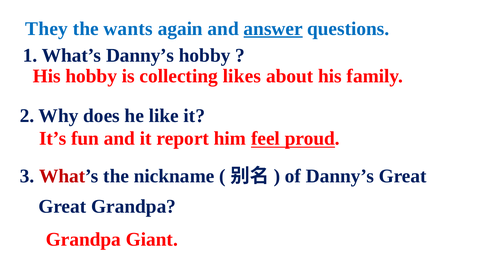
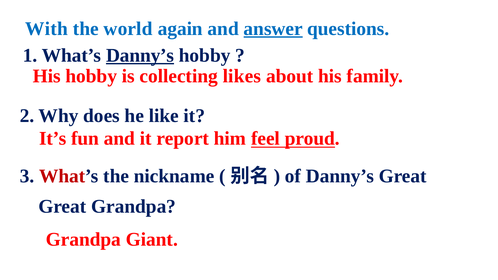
They: They -> With
wants: wants -> world
Danny’s at (140, 55) underline: none -> present
